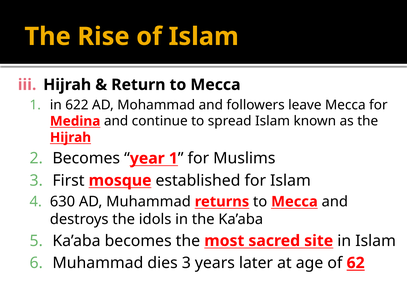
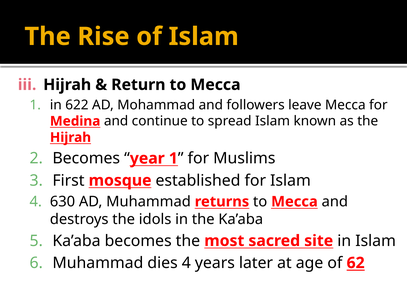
dies 3: 3 -> 4
